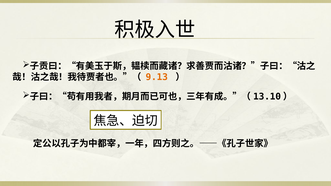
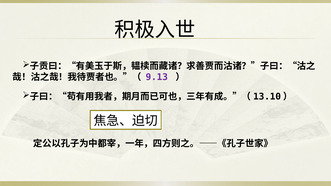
9.13 colour: orange -> purple
